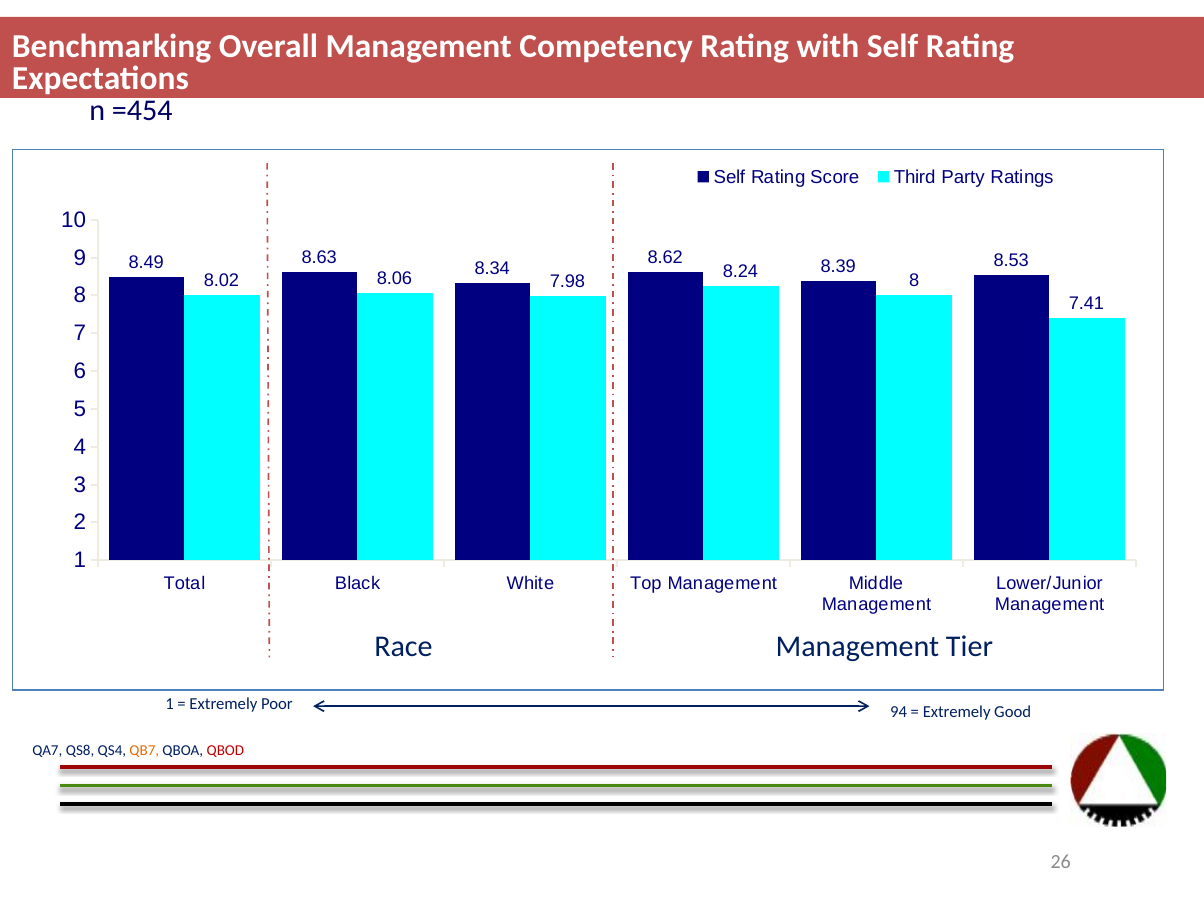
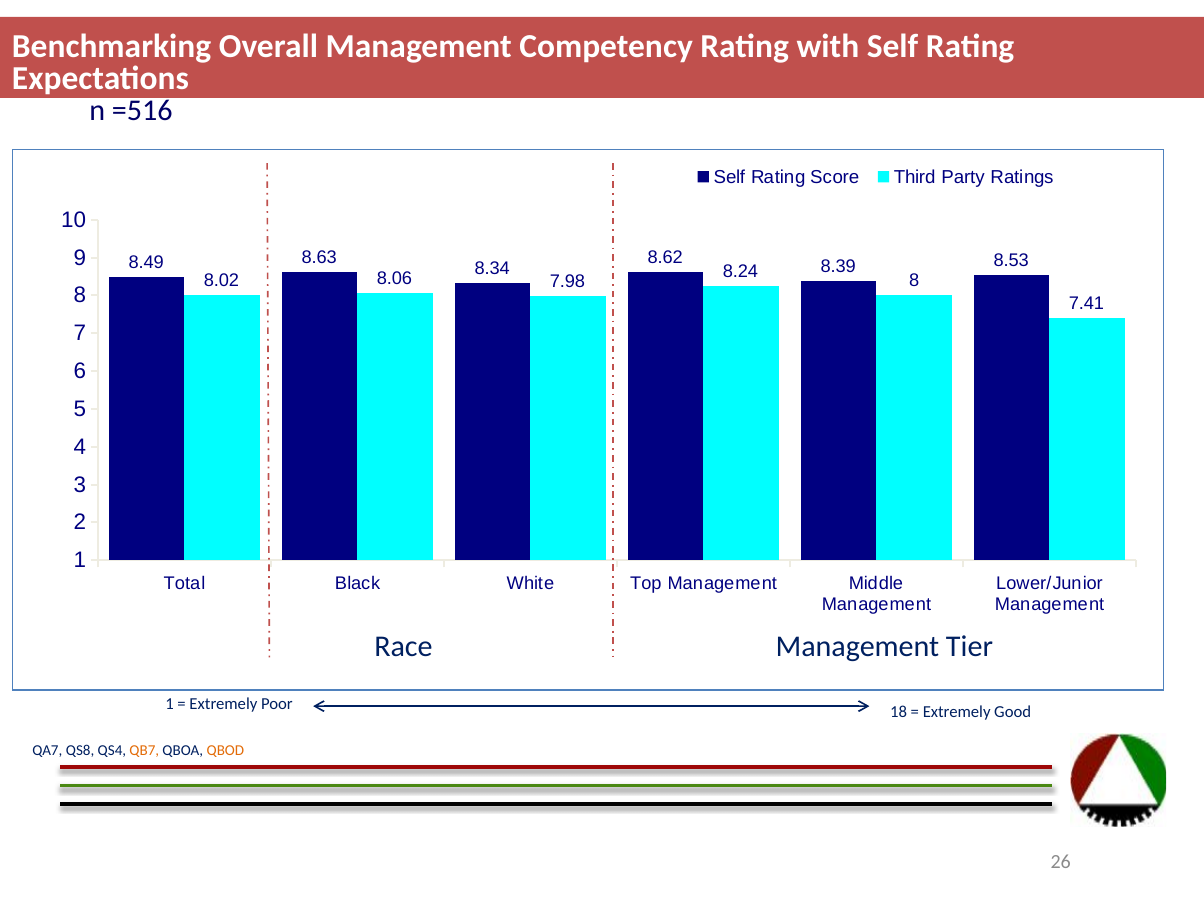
=454: =454 -> =516
94: 94 -> 18
QBOD colour: red -> orange
